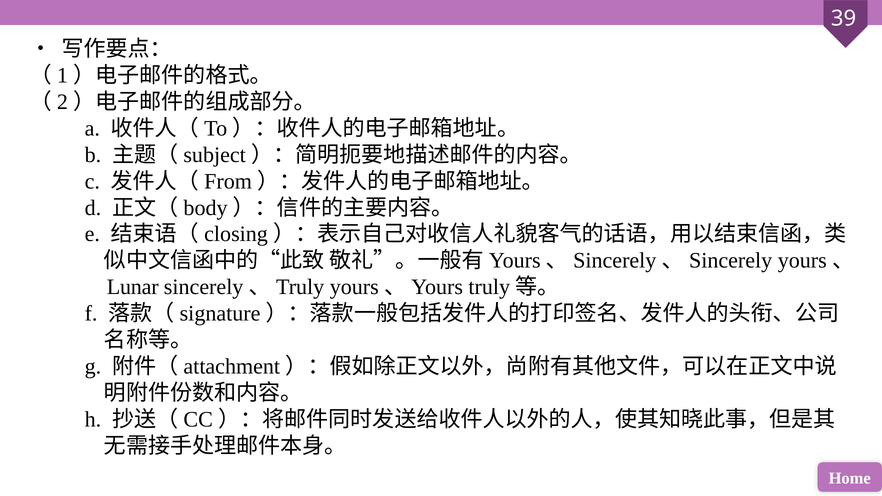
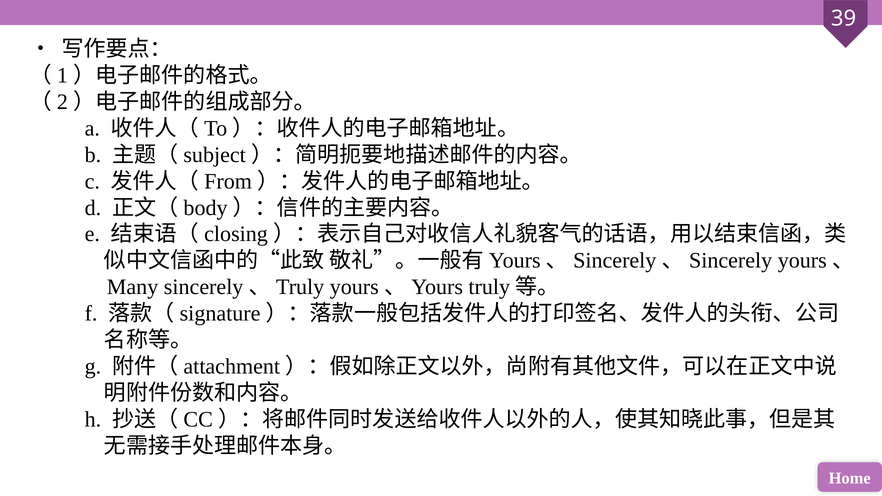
Lunar: Lunar -> Many
